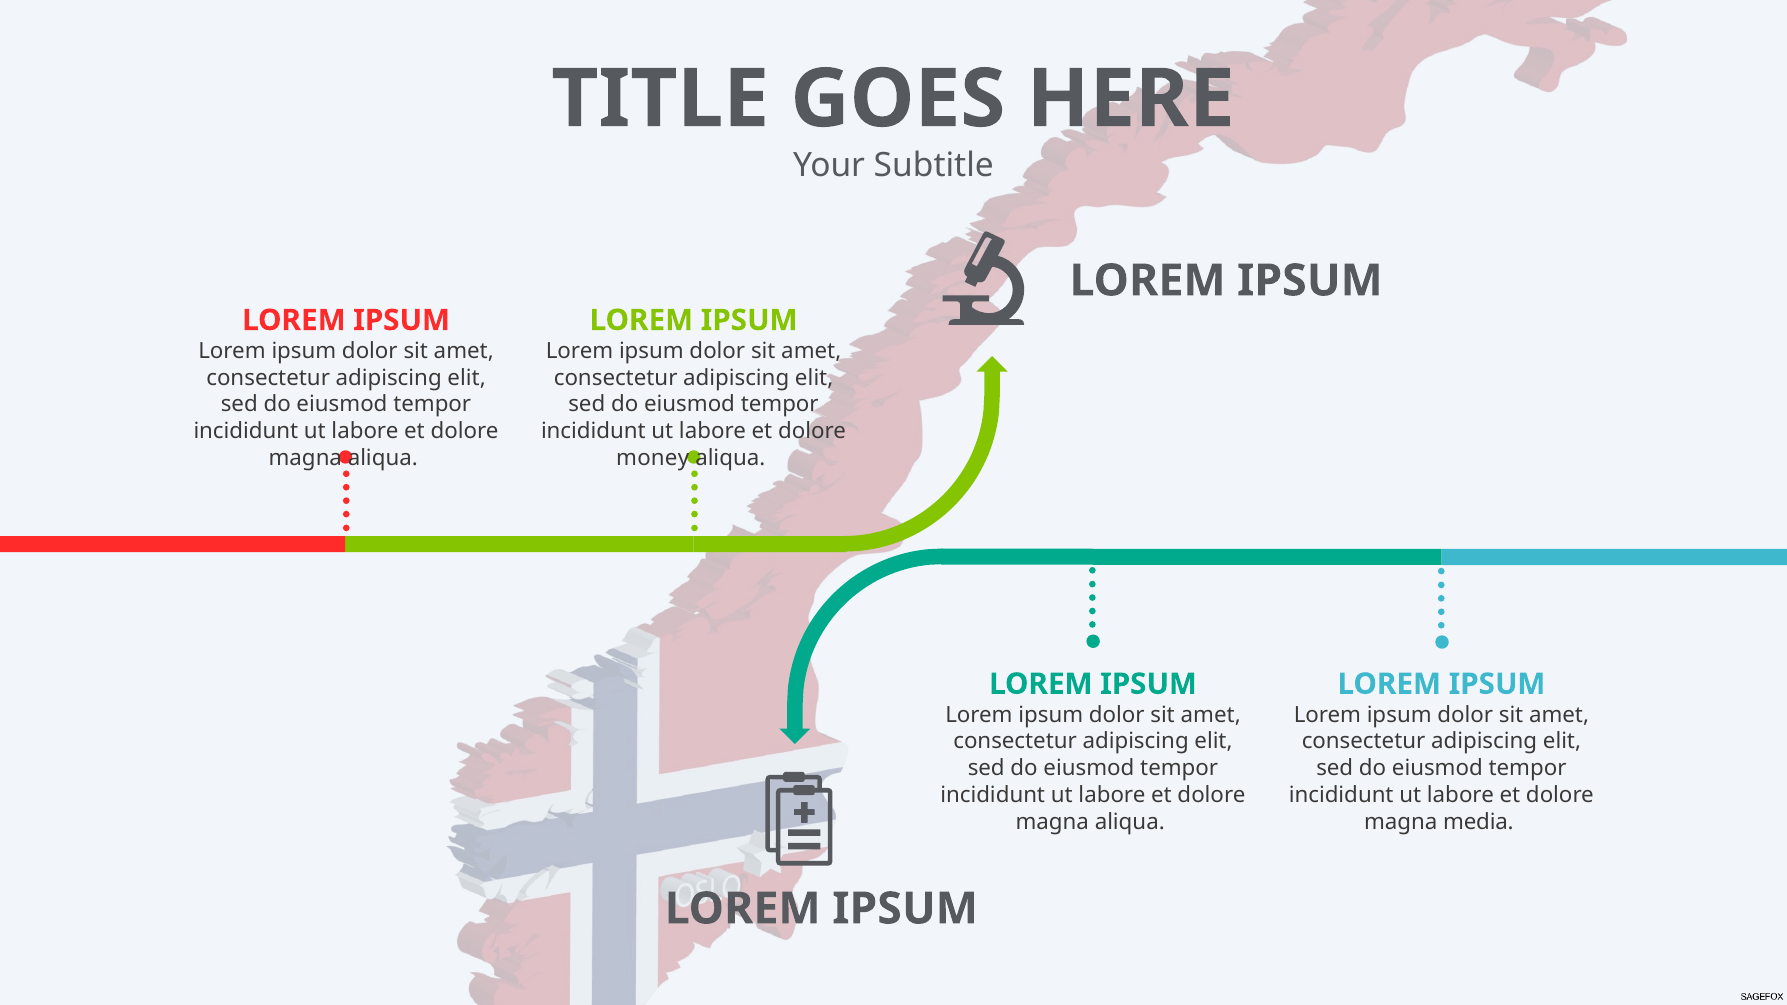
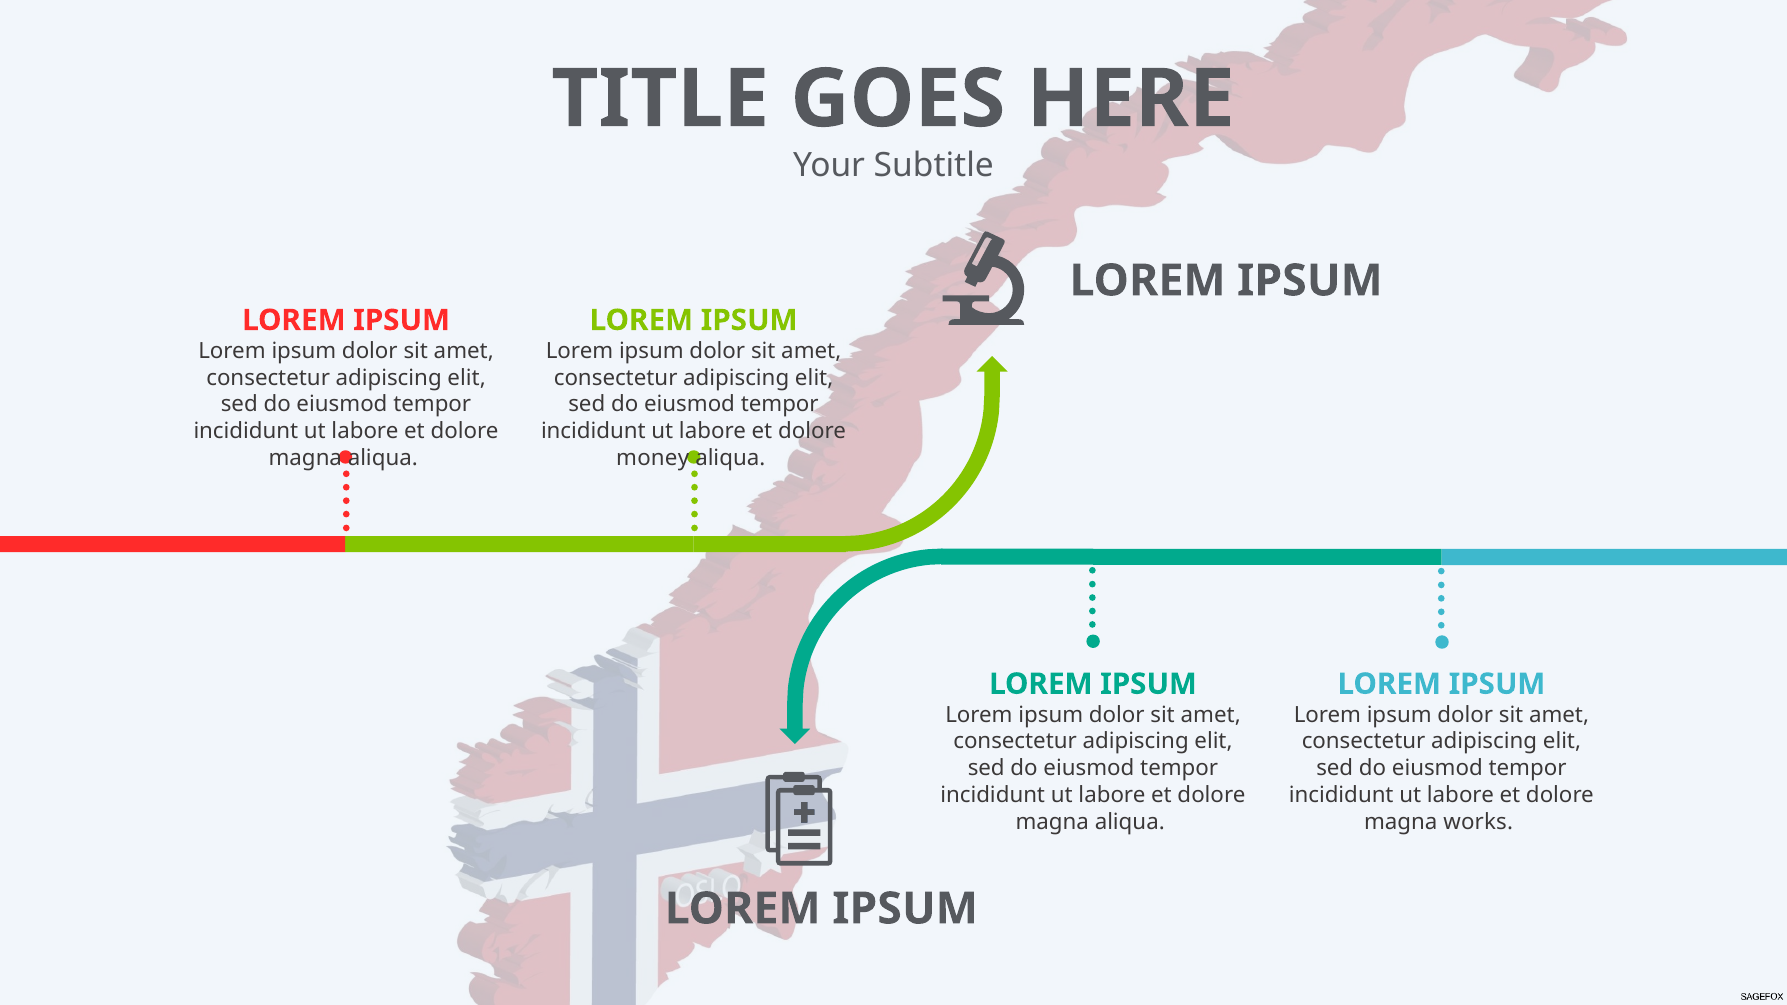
media: media -> works
